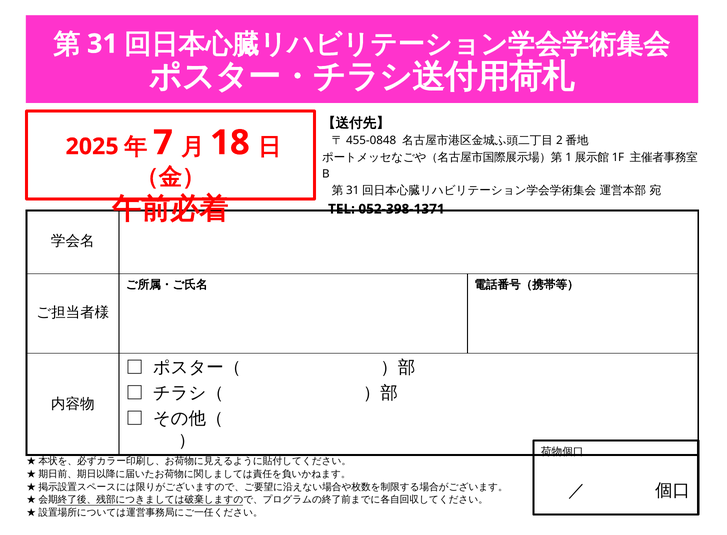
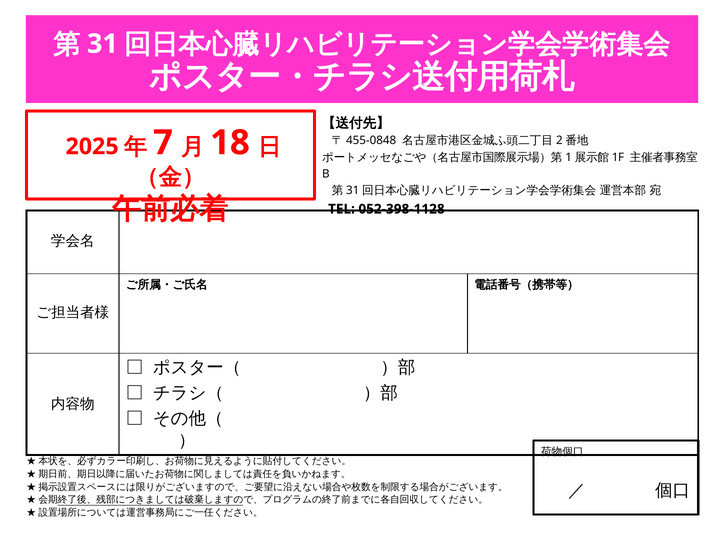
052-398-1371: 052-398-1371 -> 052-398-1128
